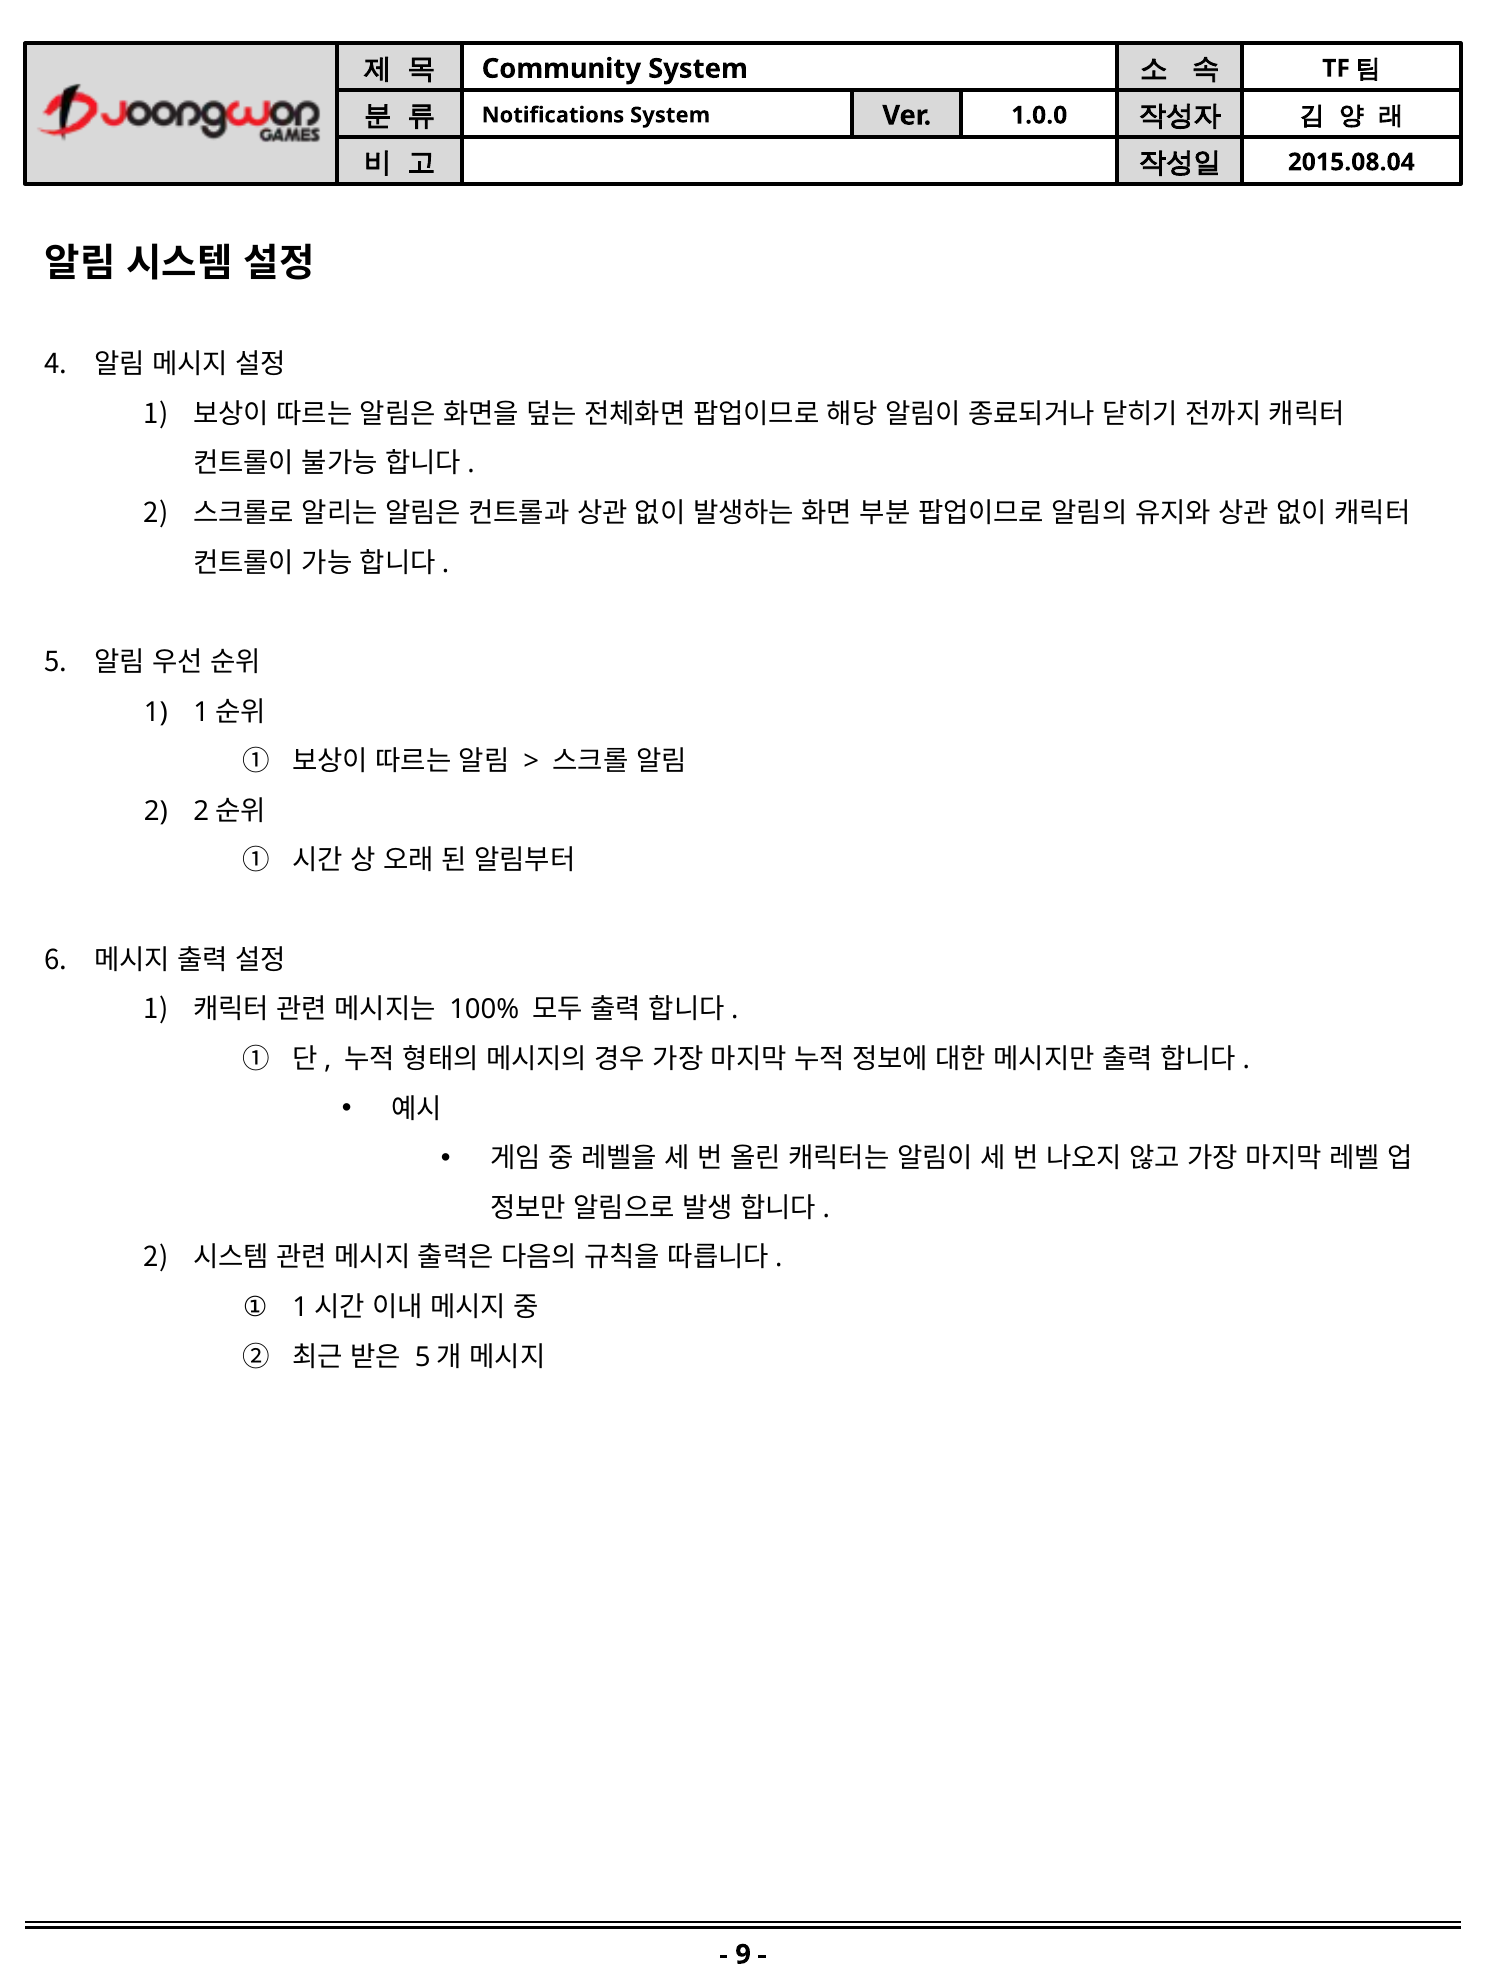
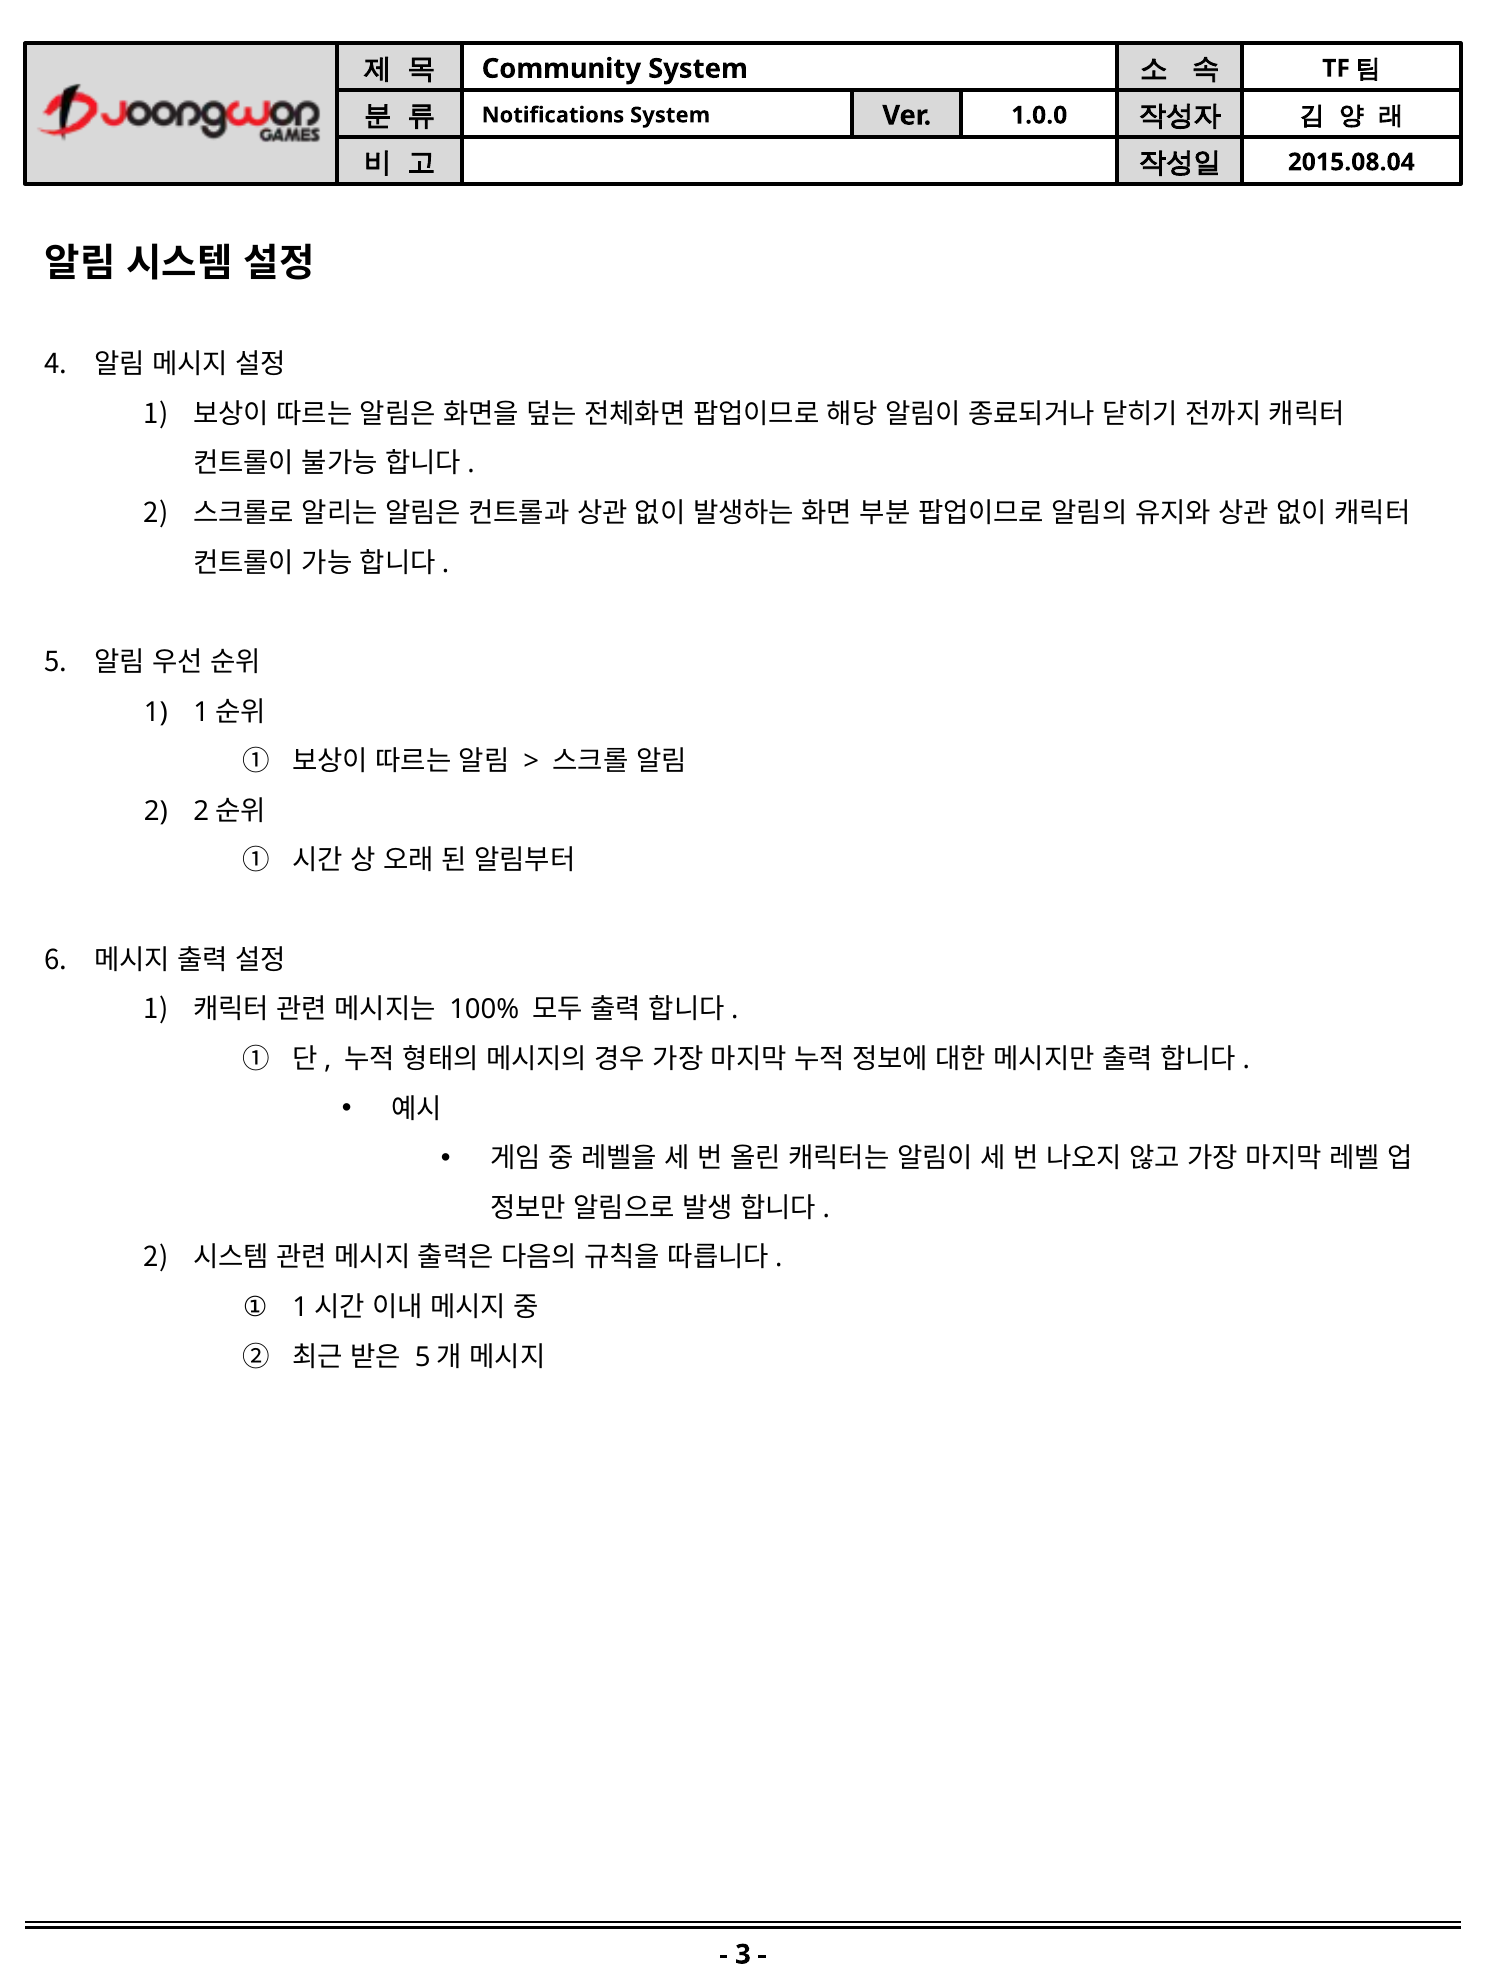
9: 9 -> 3
